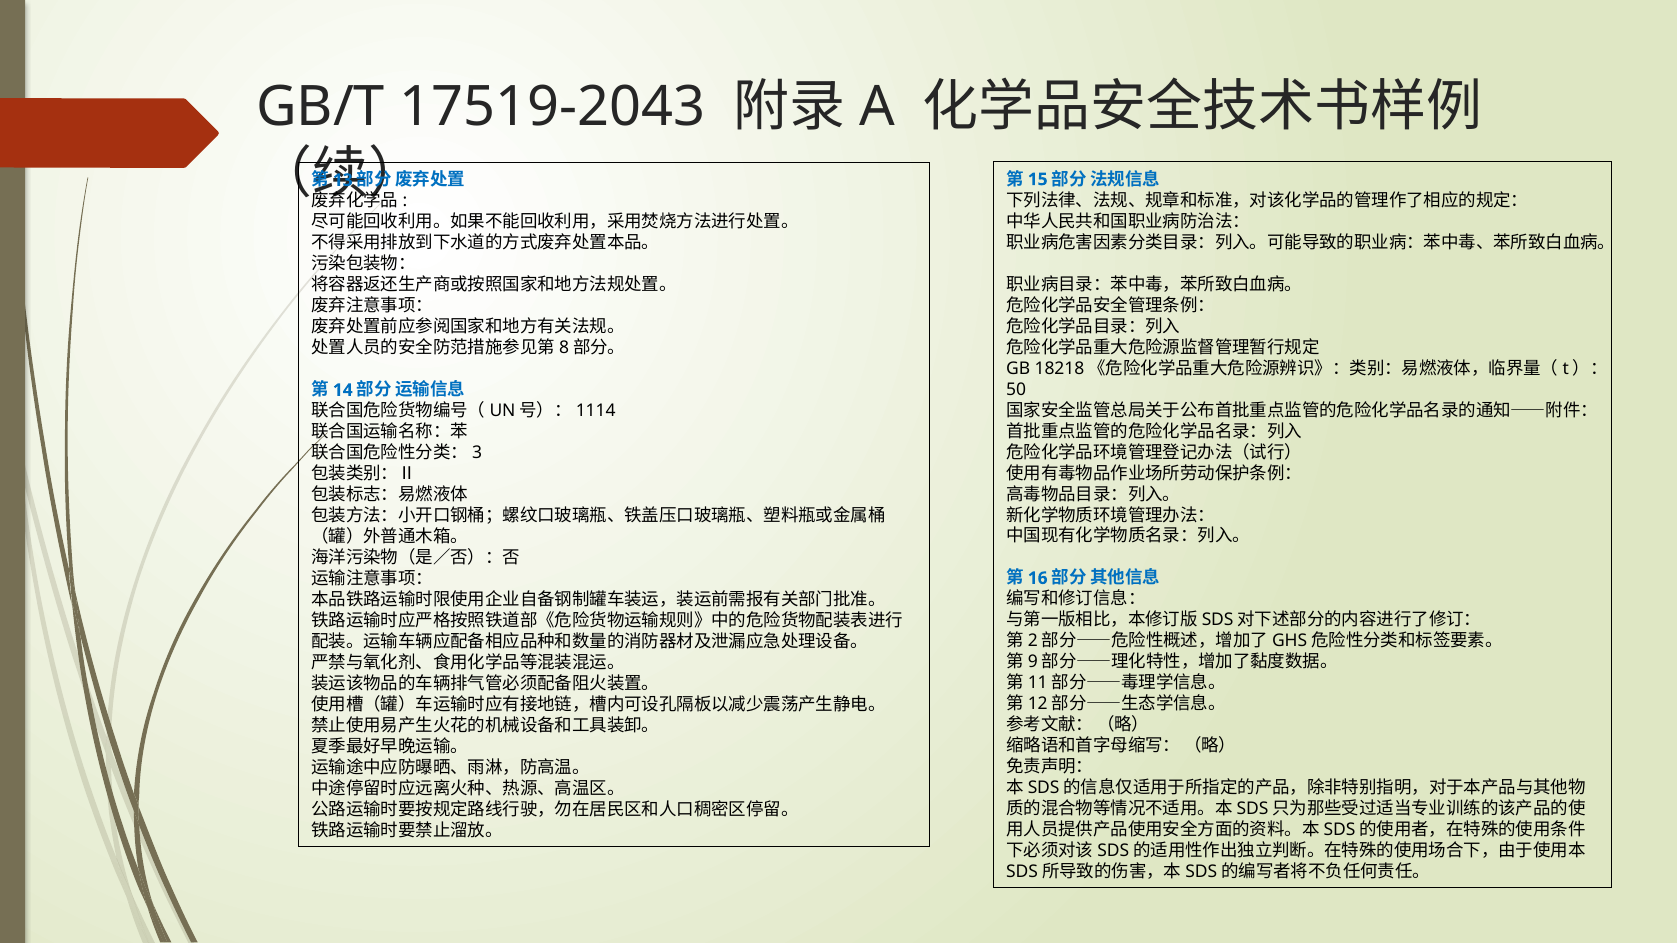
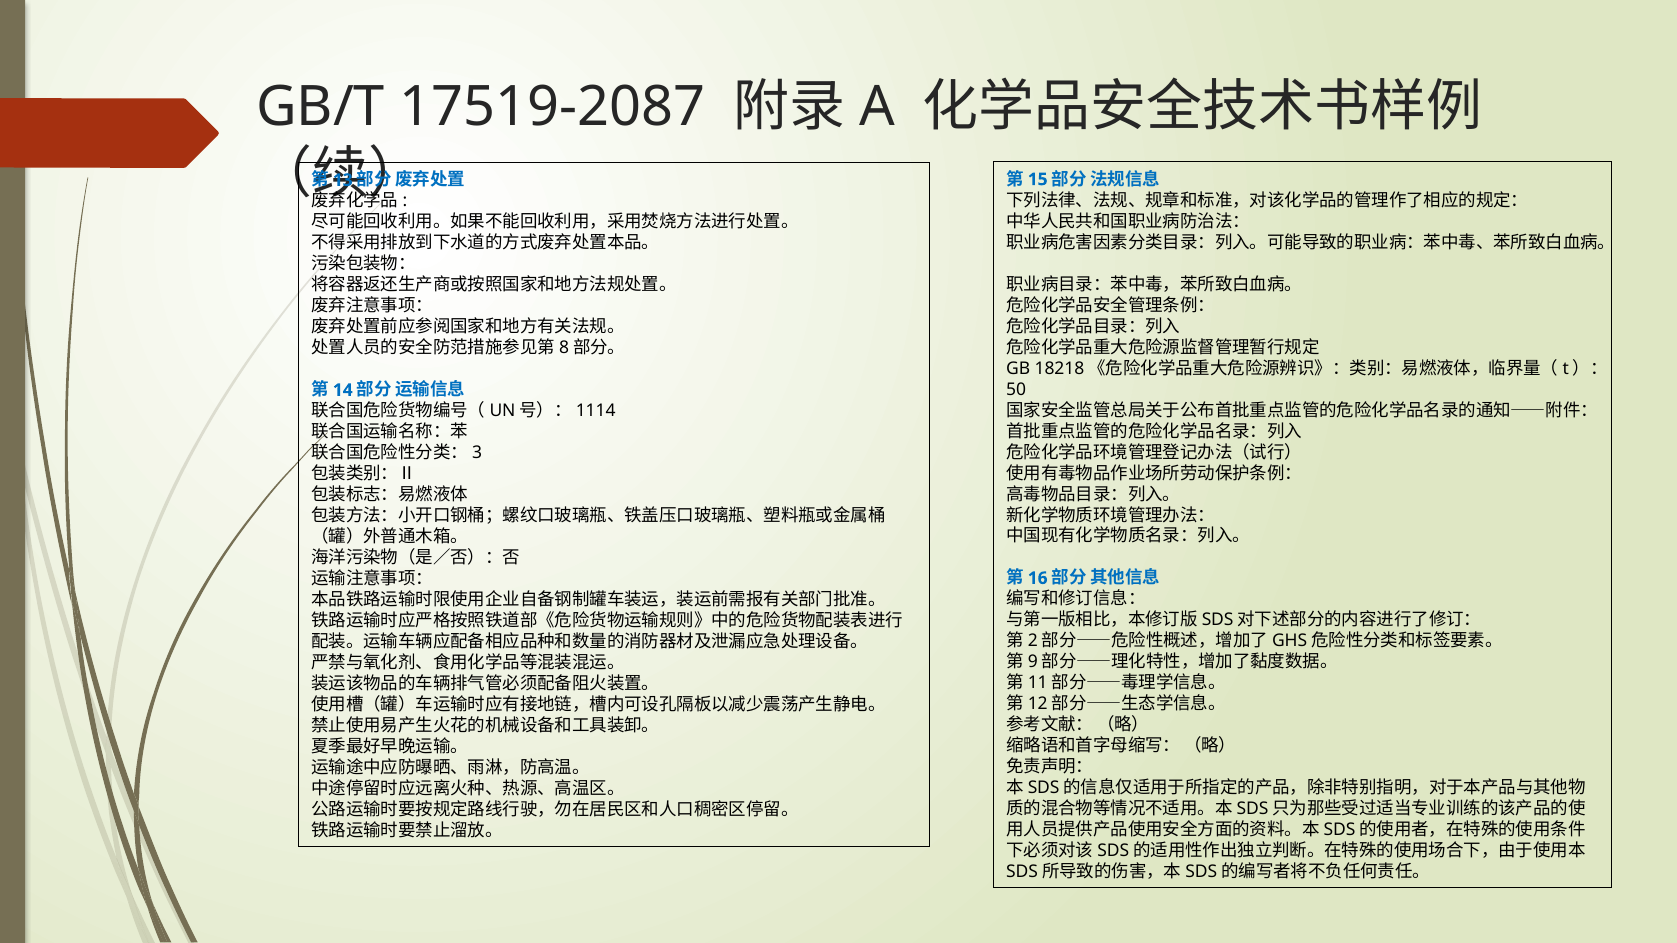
17519-2043: 17519-2043 -> 17519-2087
